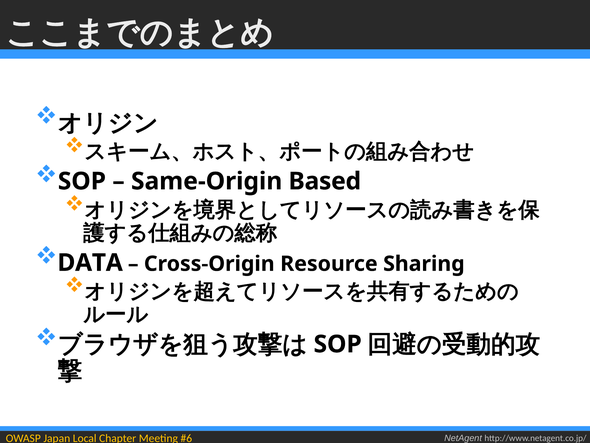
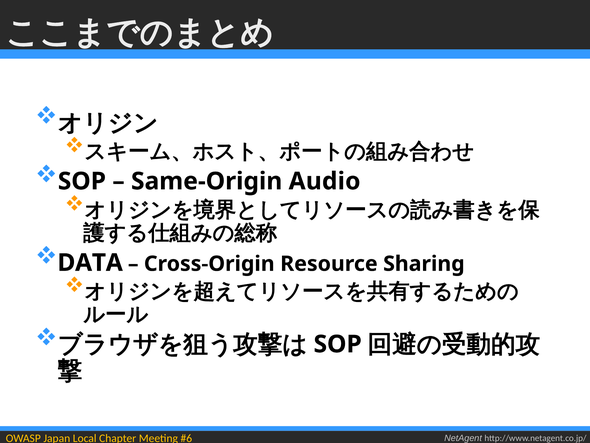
Based: Based -> Audio
